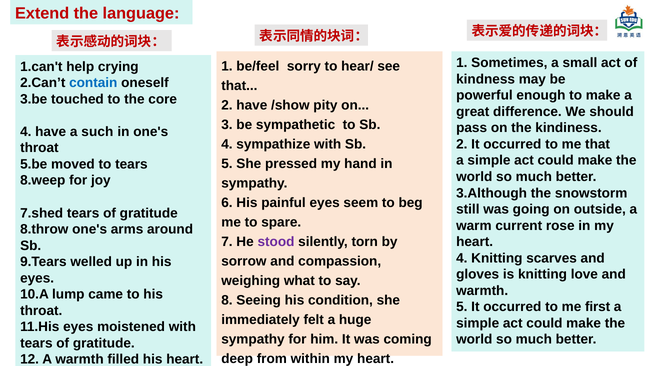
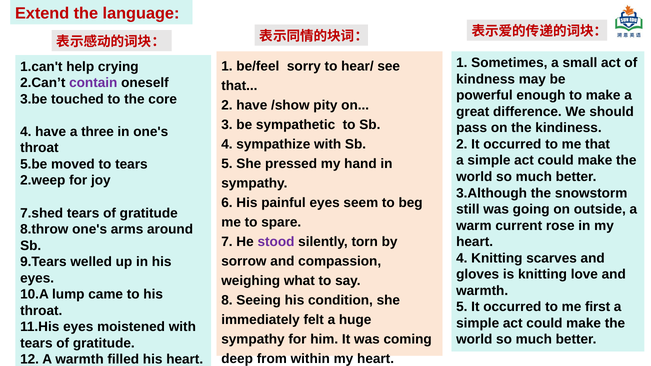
contain colour: blue -> purple
such: such -> three
8.weep: 8.weep -> 2.weep
